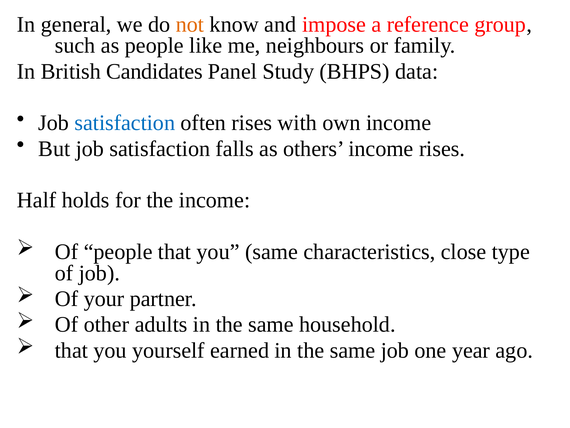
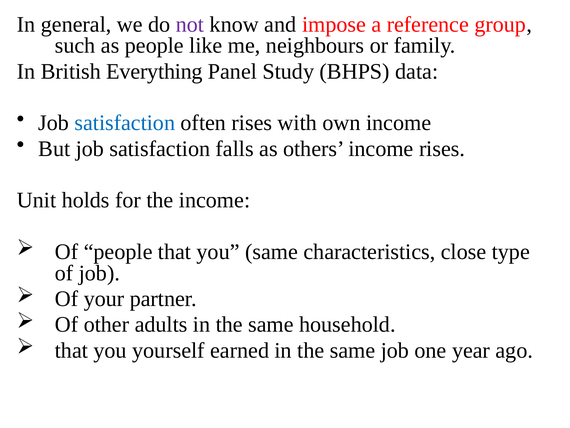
not colour: orange -> purple
Candidates: Candidates -> Everything
Half: Half -> Unit
